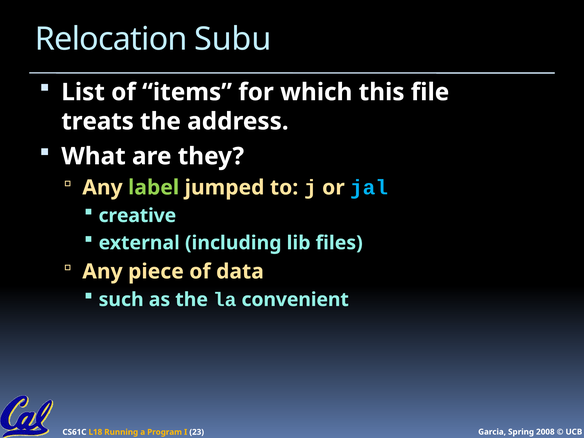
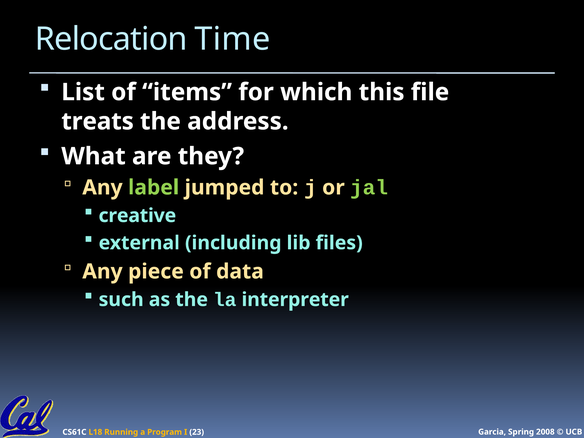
Subu: Subu -> Time
jal colour: light blue -> light green
convenient: convenient -> interpreter
